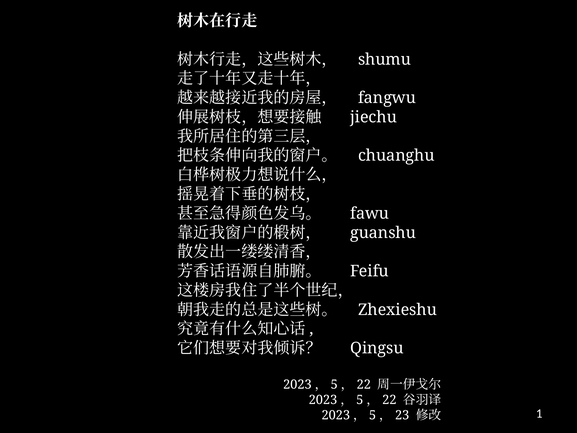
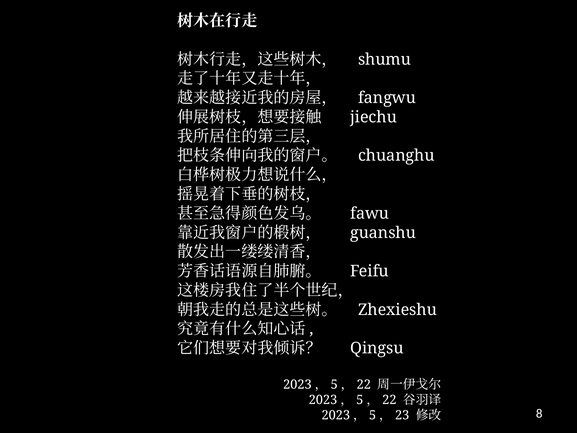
1: 1 -> 8
